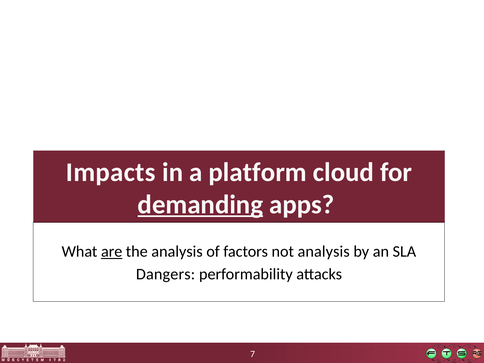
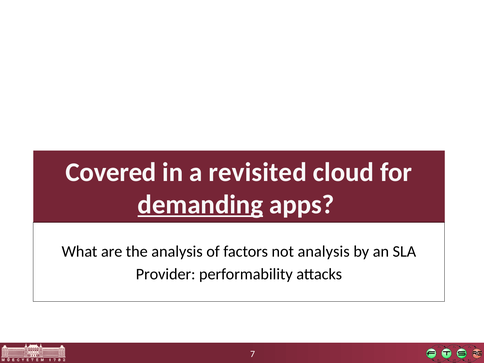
Impacts: Impacts -> Covered
platform: platform -> revisited
are underline: present -> none
Dangers: Dangers -> Provider
